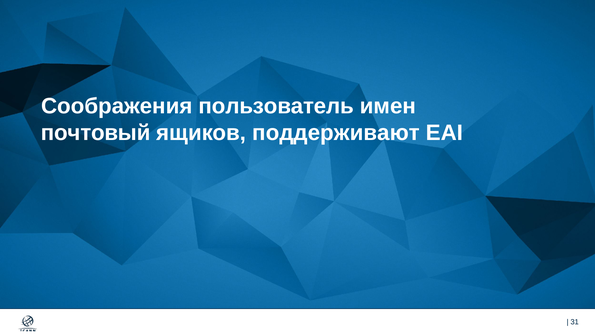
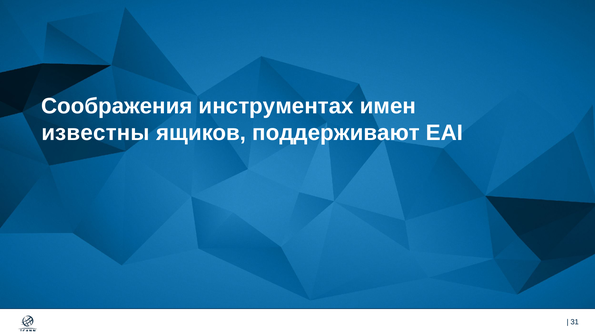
пользователь: пользователь -> инструментах
почтовый: почтовый -> известны
